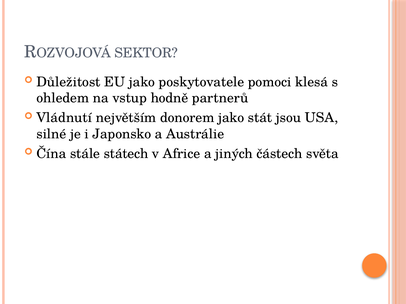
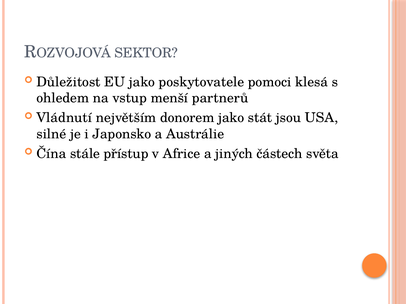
hodně: hodně -> menší
státech: státech -> přístup
